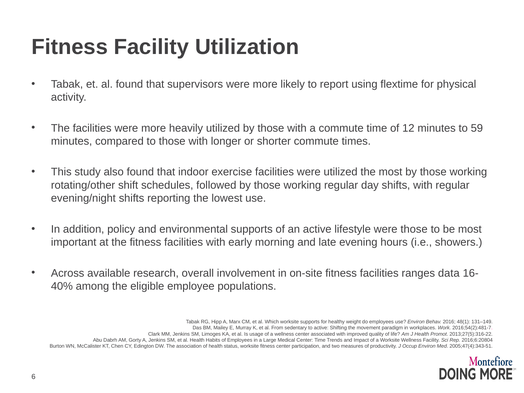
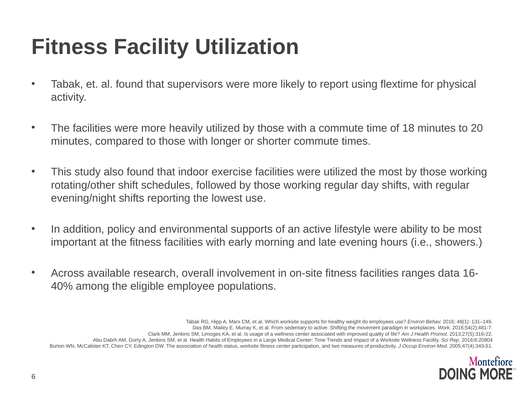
12: 12 -> 18
59: 59 -> 20
were those: those -> ability
